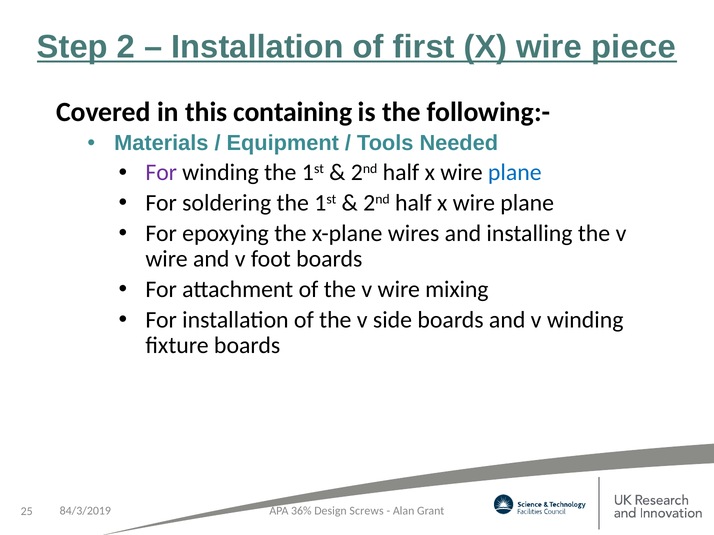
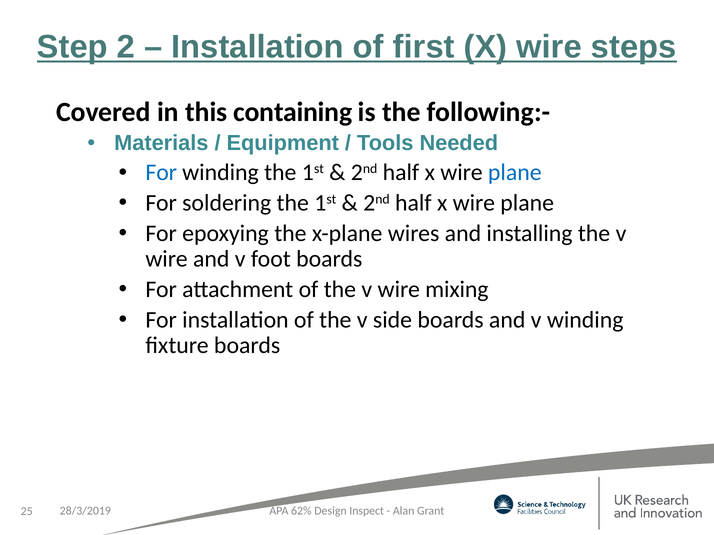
piece: piece -> steps
For at (161, 173) colour: purple -> blue
36%: 36% -> 62%
Screws: Screws -> Inspect
84/3/2019: 84/3/2019 -> 28/3/2019
